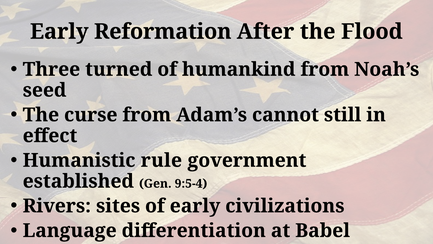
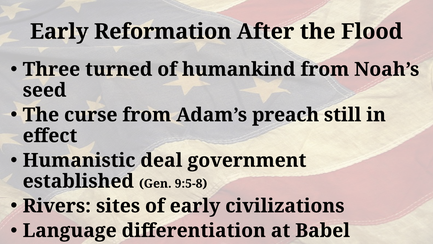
cannot: cannot -> preach
rule: rule -> deal
9:5-4: 9:5-4 -> 9:5-8
